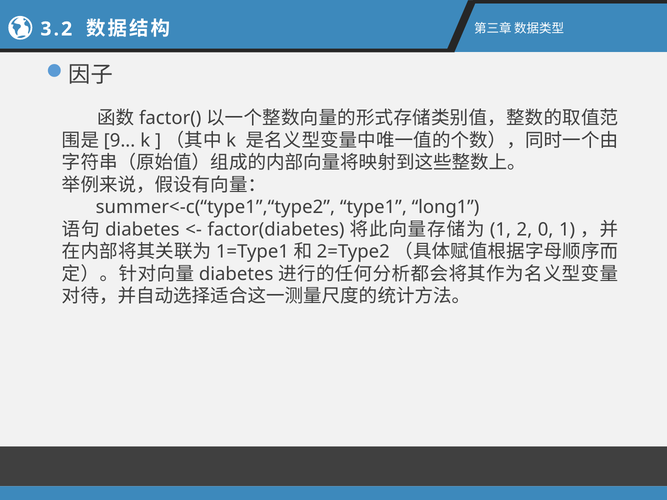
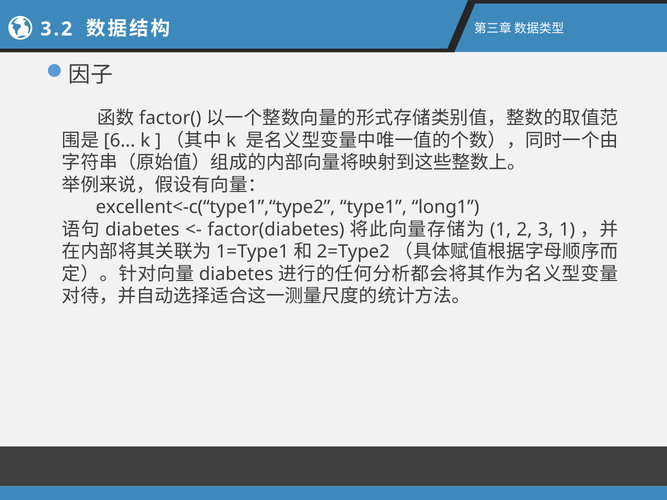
9: 9 -> 6
summer<-c(“type1”,“type2: summer<-c(“type1”,“type2 -> excellent<-c(“type1”,“type2
0: 0 -> 3
